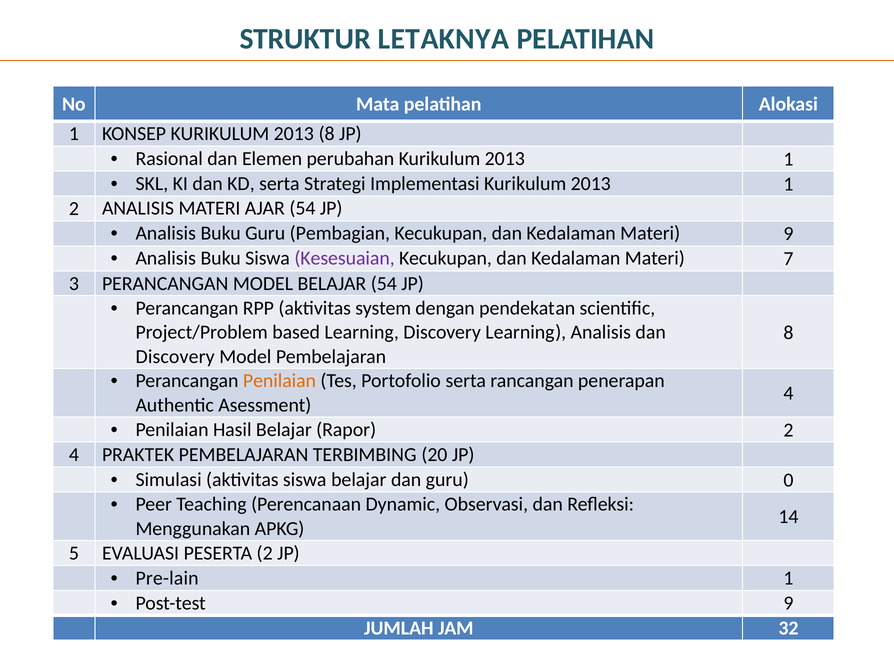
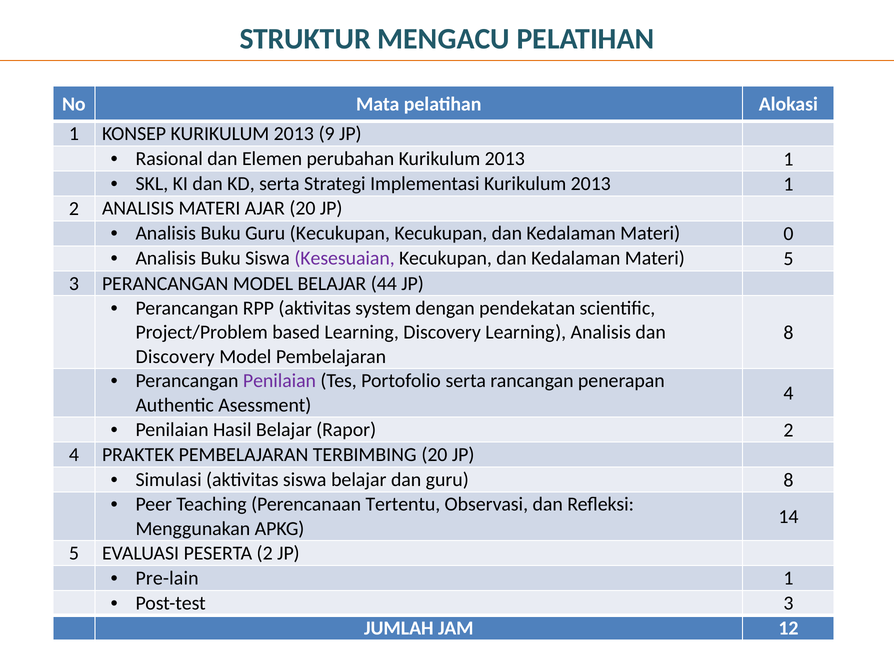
LETAKNYA: LETAKNYA -> MENGACU
2013 8: 8 -> 9
AJAR 54: 54 -> 20
Guru Pembagian: Pembagian -> Kecukupan
Materi 9: 9 -> 0
Materi 7: 7 -> 5
BELAJAR 54: 54 -> 44
Penilaian at (280, 381) colour: orange -> purple
guru 0: 0 -> 8
Dynamic: Dynamic -> Tertentu
Post-test 9: 9 -> 3
32: 32 -> 12
